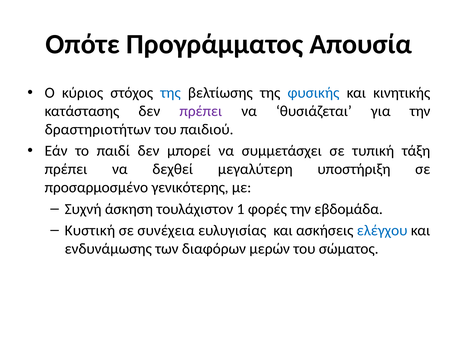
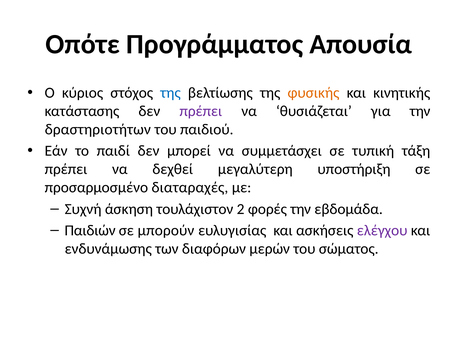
φυσικής colour: blue -> orange
γενικότερης: γενικότερης -> διαταραχές
1: 1 -> 2
Κυστική: Κυστική -> Παιδιών
συνέχεια: συνέχεια -> μπορούν
ελέγχου colour: blue -> purple
